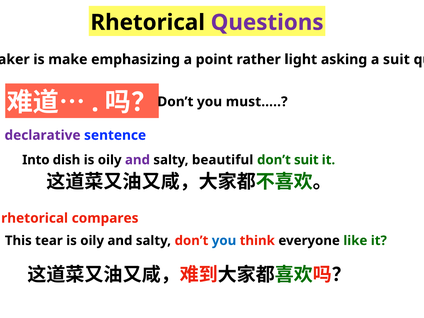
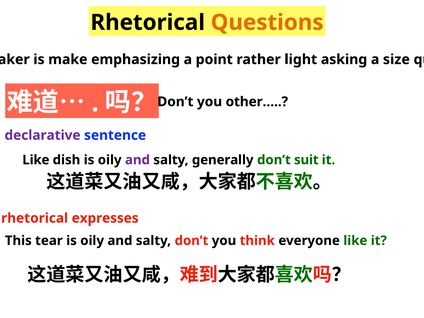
Questions colour: purple -> orange
a suit: suit -> size
must…: must… -> other…
Into at (36, 160): Into -> Like
beautiful: beautiful -> generally
compares: compares -> expresses
you at (224, 241) colour: blue -> black
